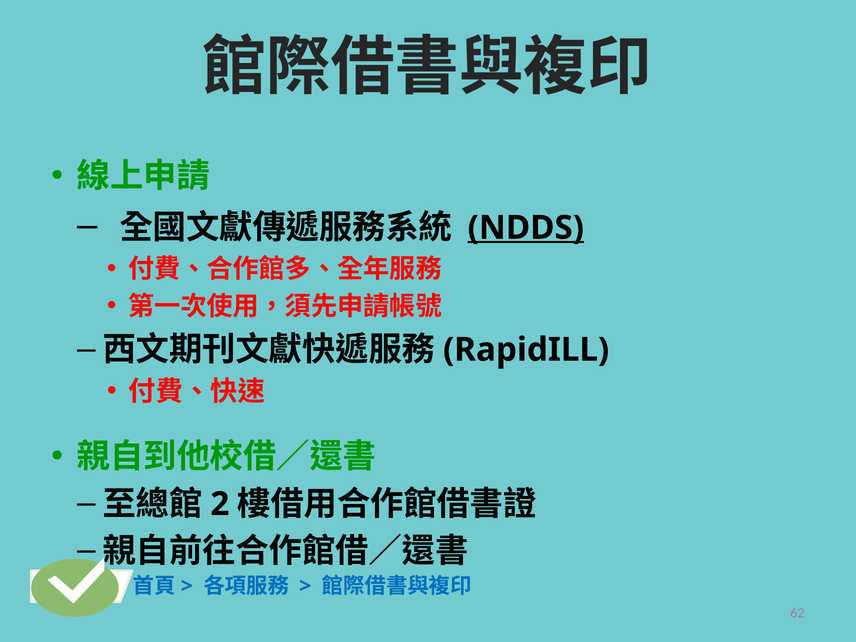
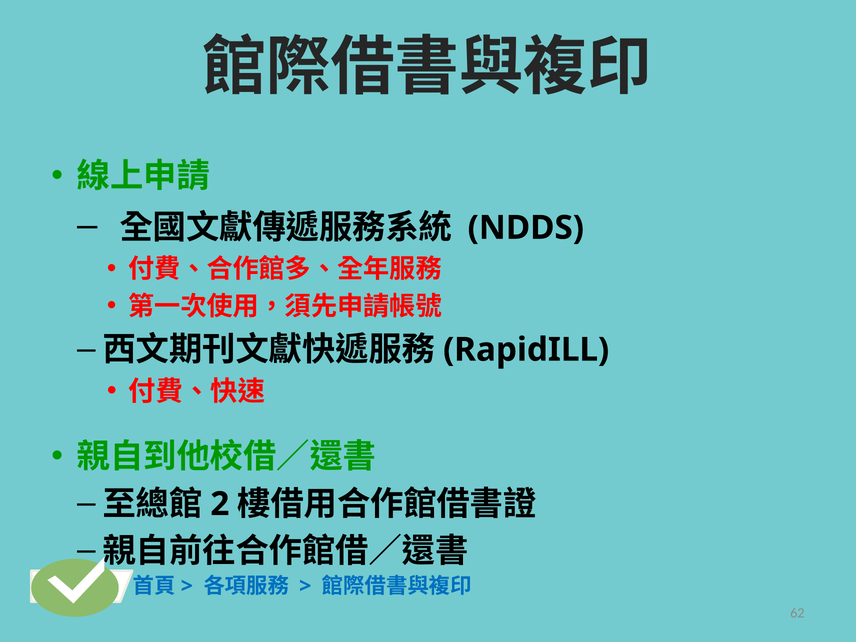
NDDS underline: present -> none
